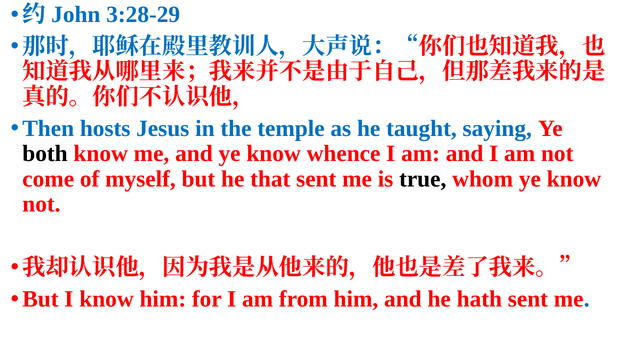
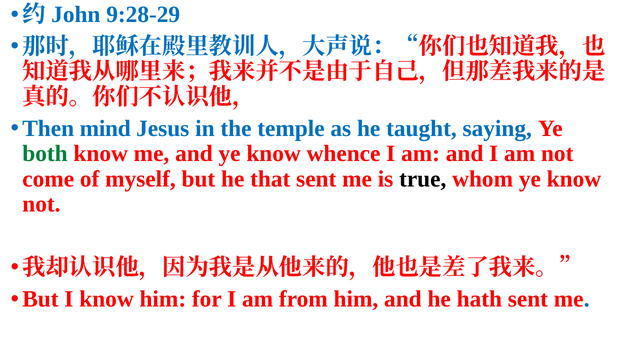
3:28-29: 3:28-29 -> 9:28-29
hosts: hosts -> mind
both colour: black -> green
